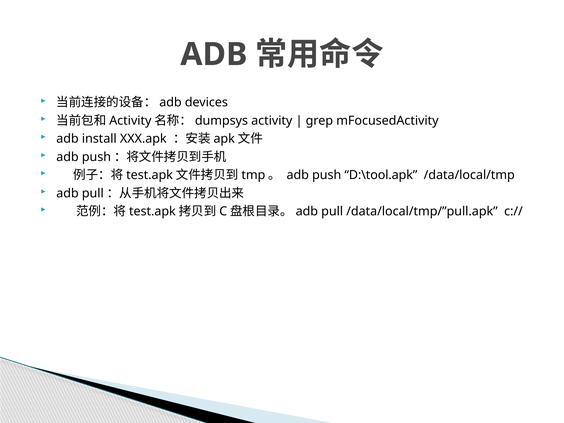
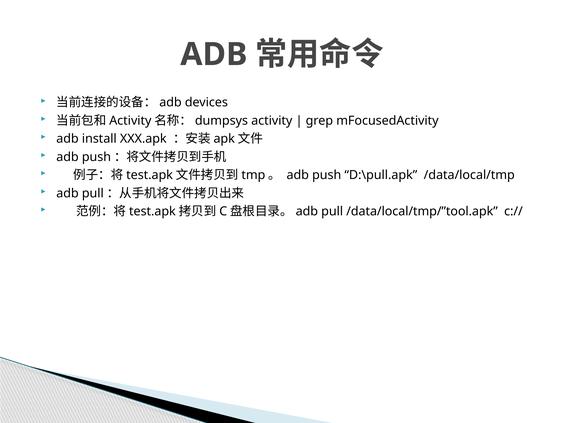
D:\tool.apk: D:\tool.apk -> D:\pull.apk
/data/local/tmp/”pull.apk: /data/local/tmp/”pull.apk -> /data/local/tmp/”tool.apk
